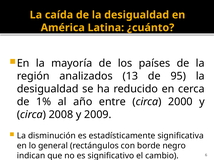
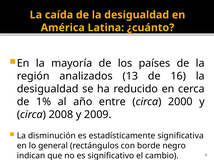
95: 95 -> 16
